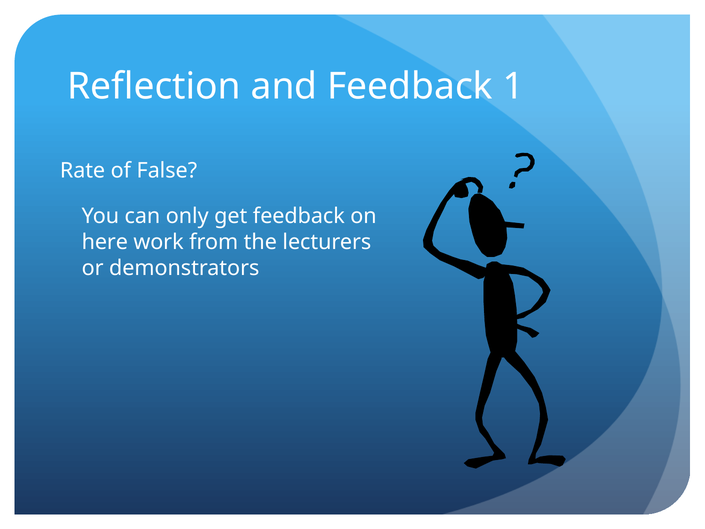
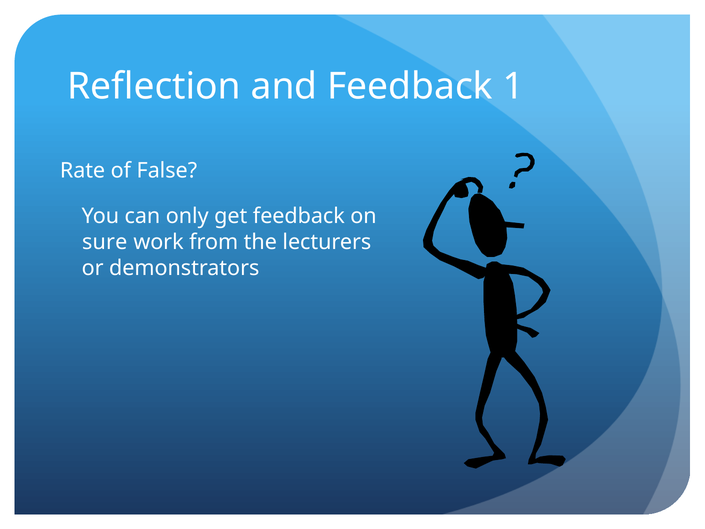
here: here -> sure
